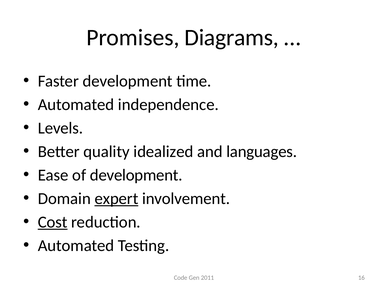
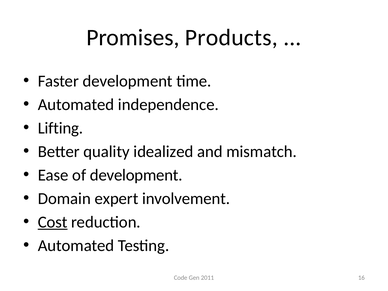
Diagrams: Diagrams -> Products
Levels: Levels -> Lifting
languages: languages -> mismatch
expert underline: present -> none
